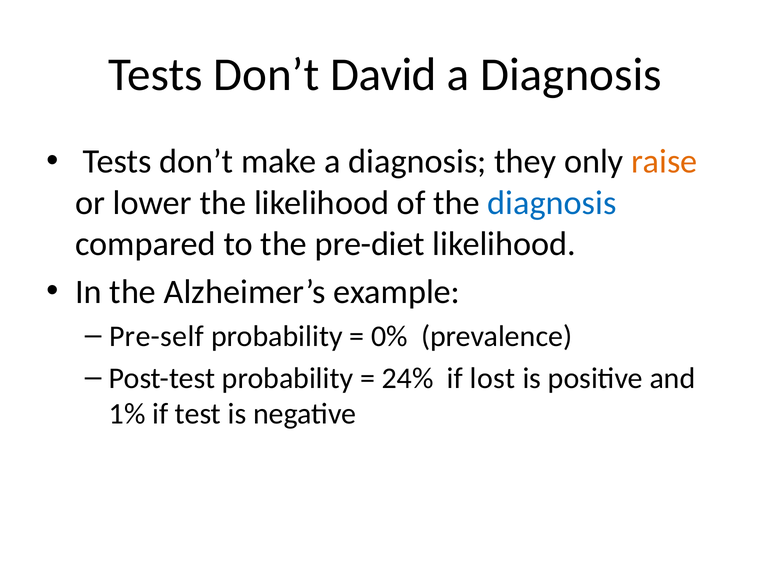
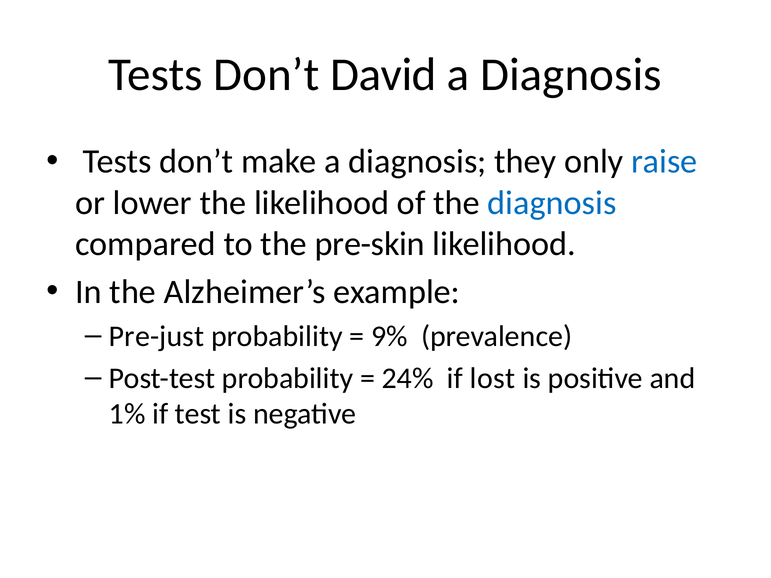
raise colour: orange -> blue
pre-diet: pre-diet -> pre-skin
Pre-self: Pre-self -> Pre-just
0%: 0% -> 9%
